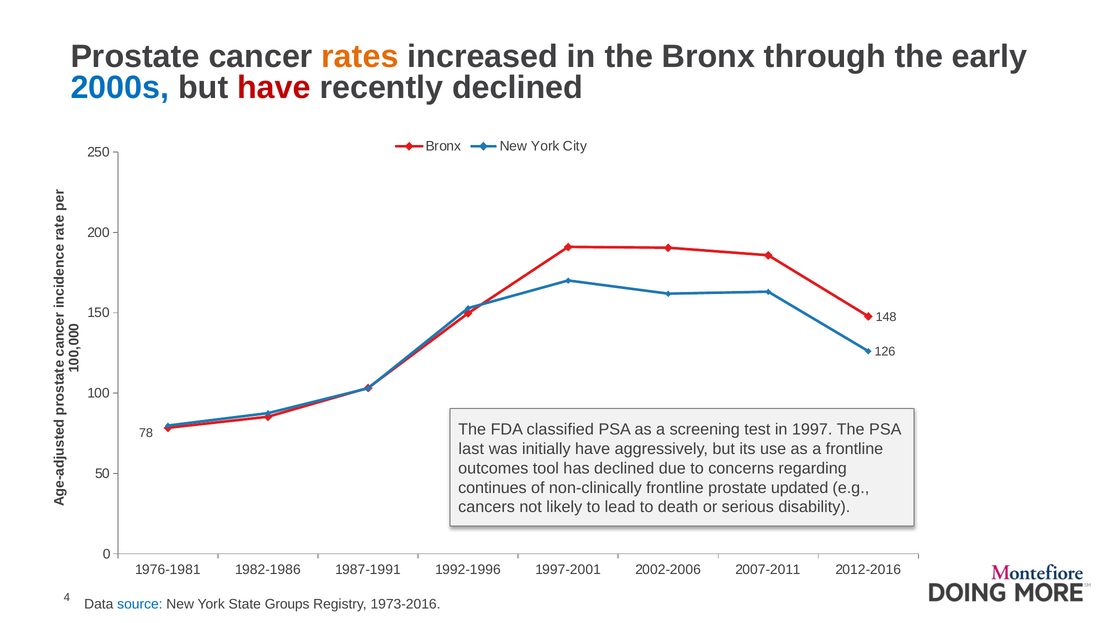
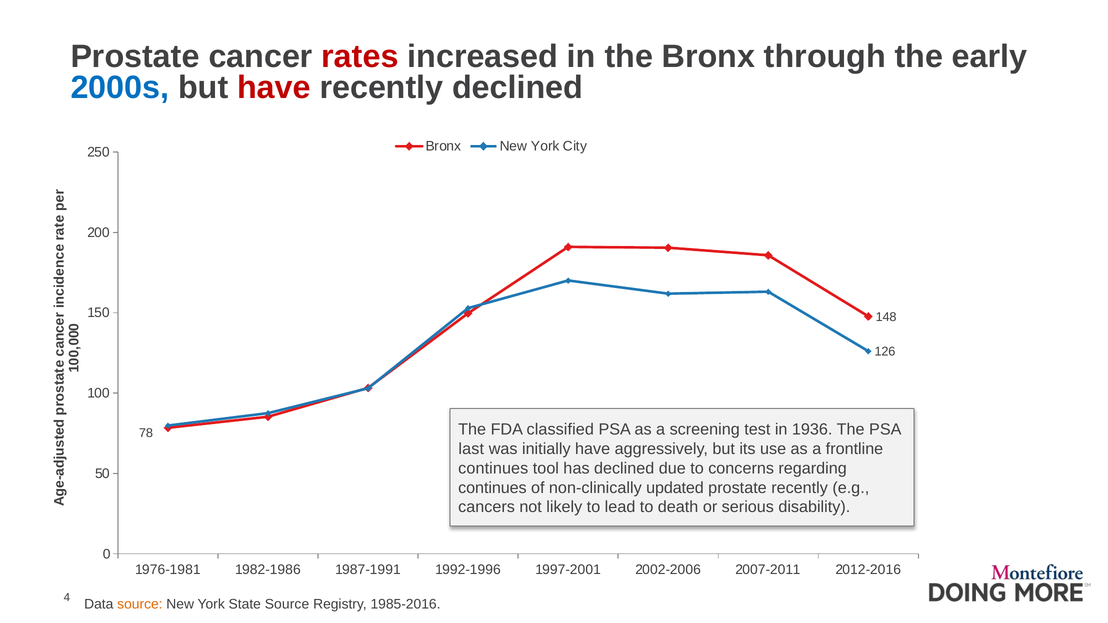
rates colour: orange -> red
1997: 1997 -> 1936
outcomes at (493, 469): outcomes -> continues
non-clinically frontline: frontline -> updated
prostate updated: updated -> recently
source at (140, 605) colour: blue -> orange
State Groups: Groups -> Source
1973-2016: 1973-2016 -> 1985-2016
